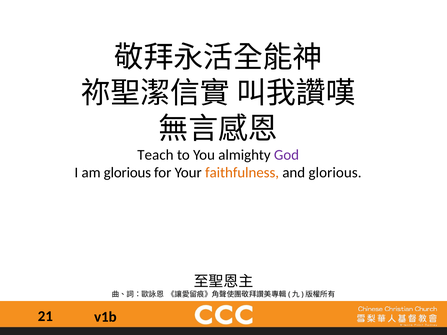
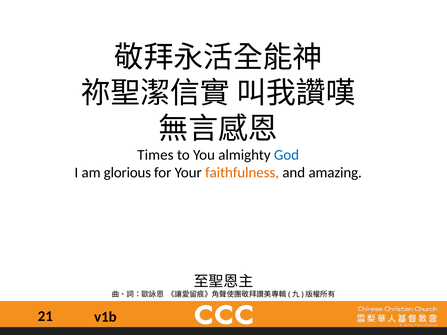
Teach: Teach -> Times
God colour: purple -> blue
and glorious: glorious -> amazing
